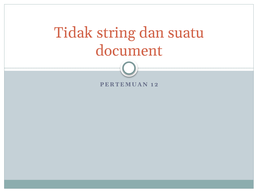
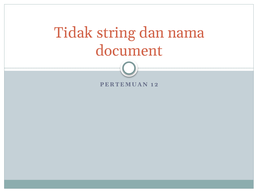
suatu: suatu -> nama
